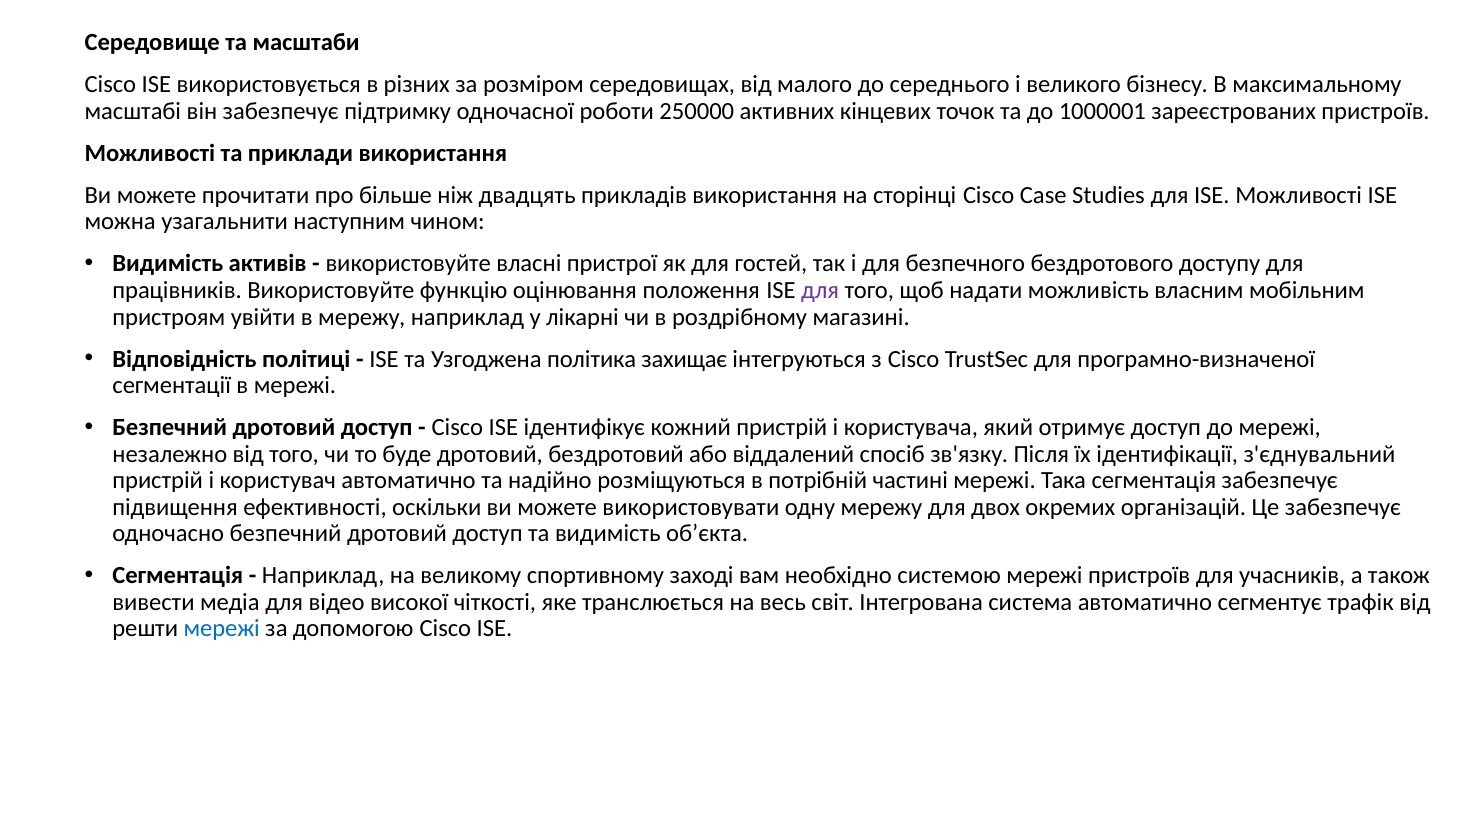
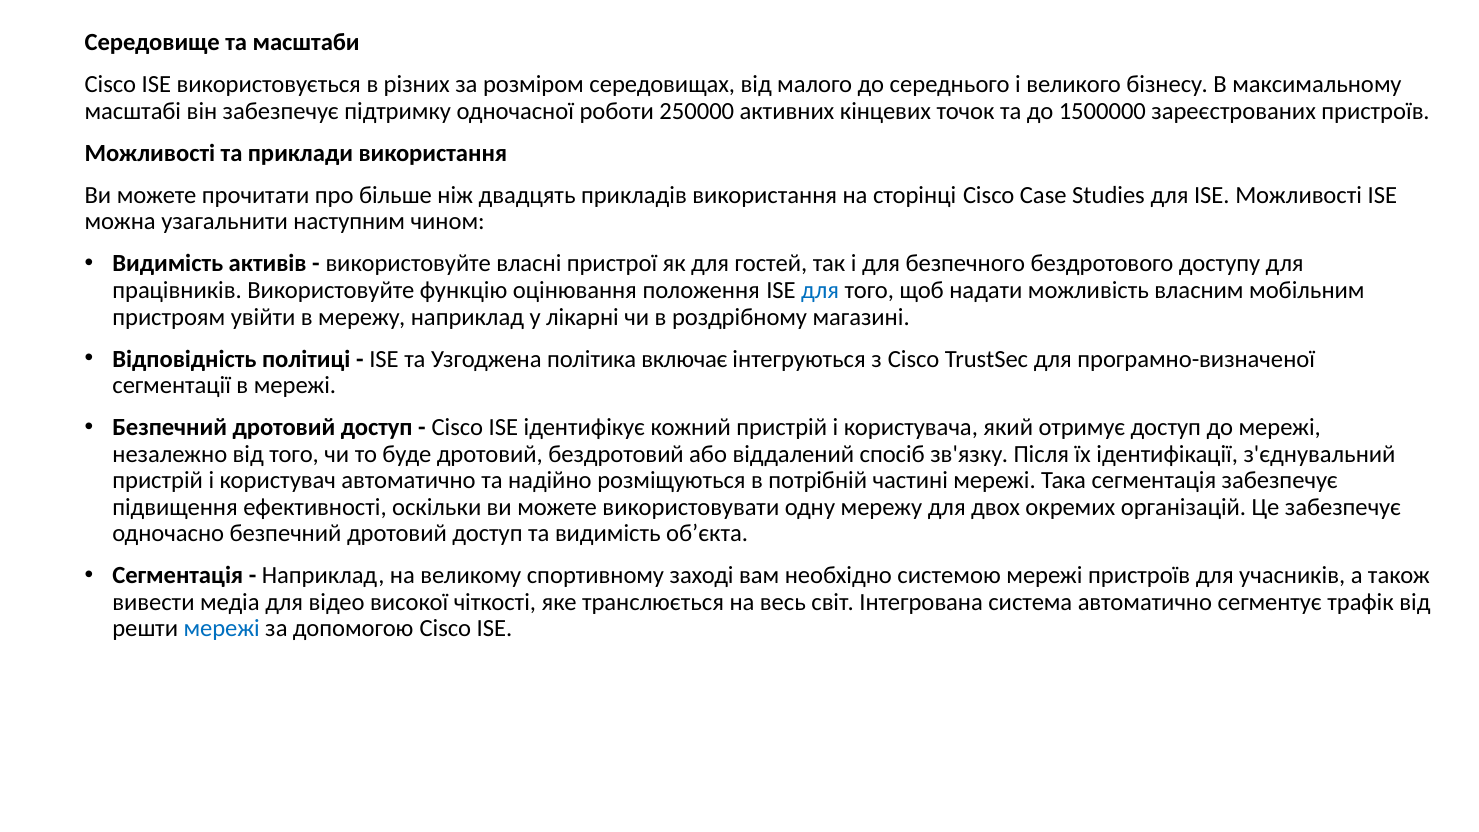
1000001: 1000001 -> 1500000
для at (820, 290) colour: purple -> blue
захищає: захищає -> включає
